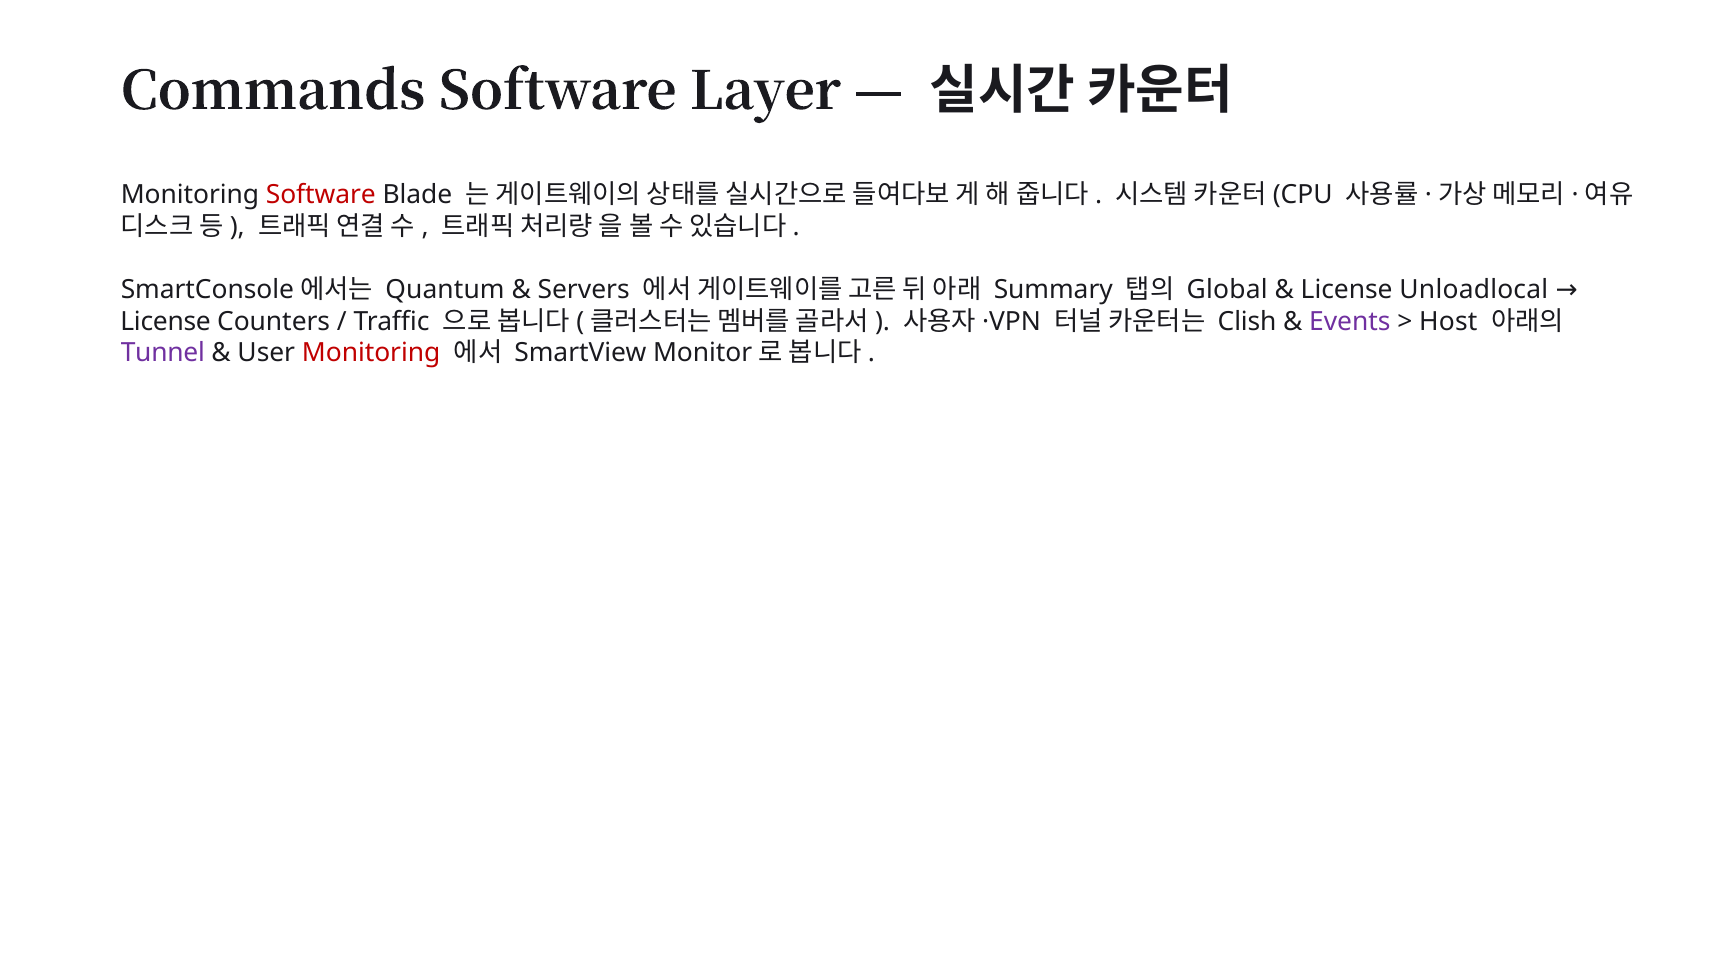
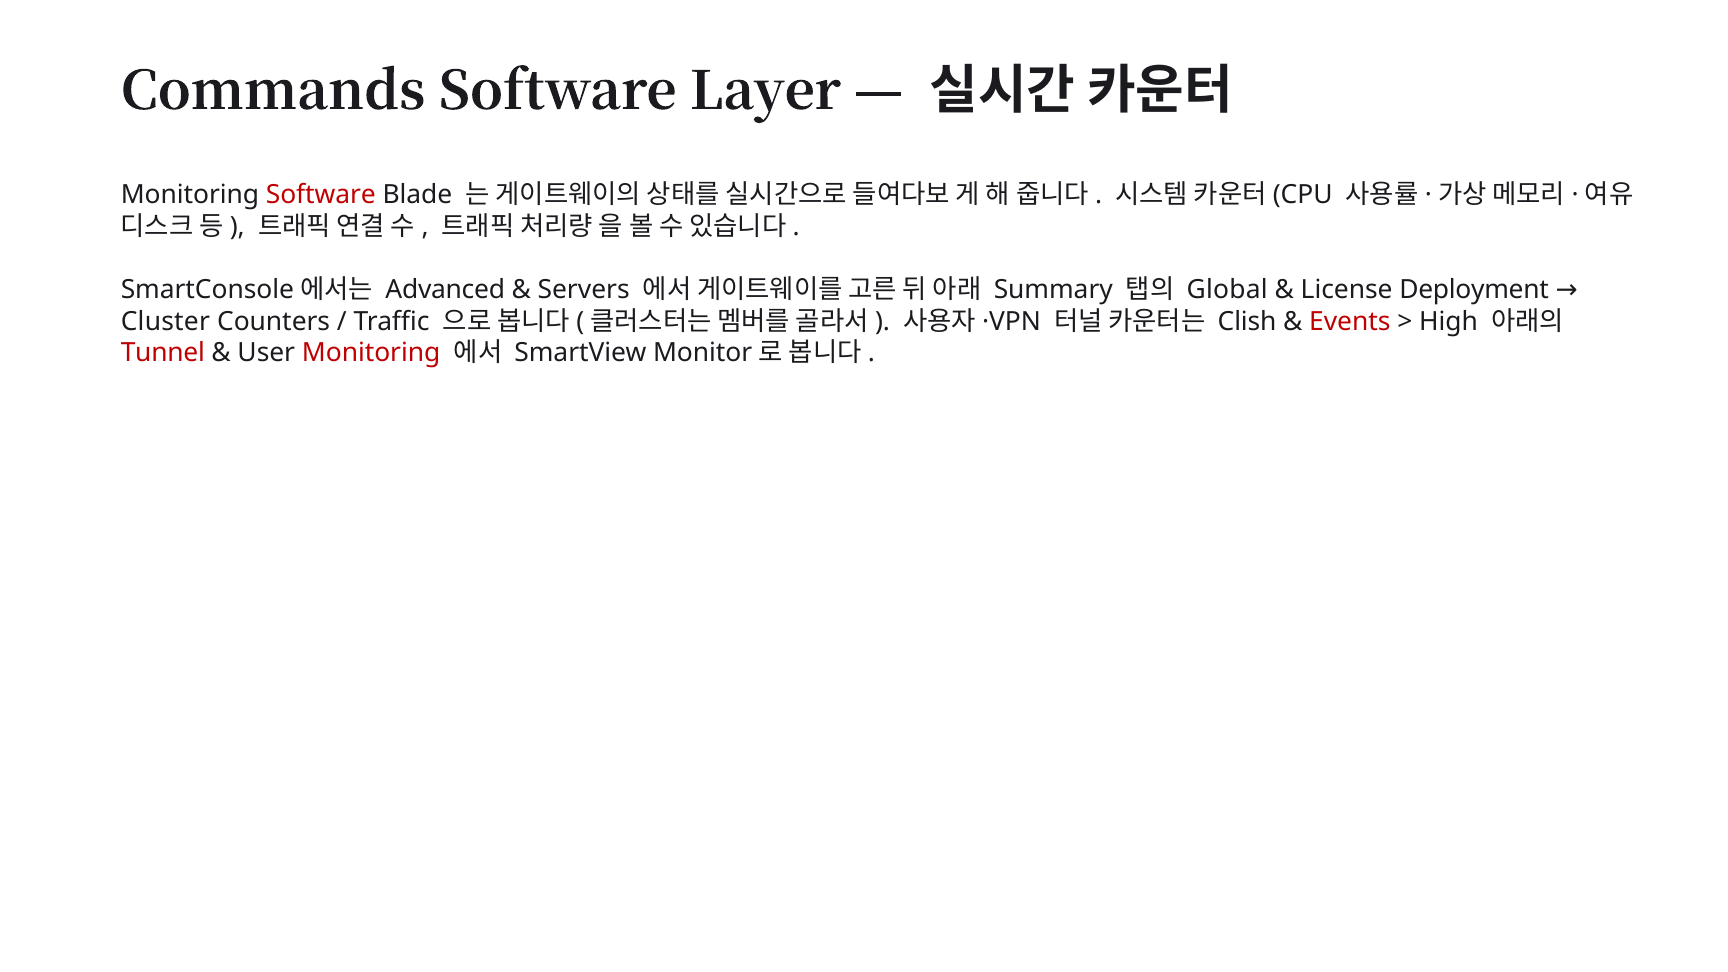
Quantum: Quantum -> Advanced
Unloadlocal: Unloadlocal -> Deployment
License at (166, 321): License -> Cluster
Events colour: purple -> red
Host: Host -> High
Tunnel colour: purple -> red
